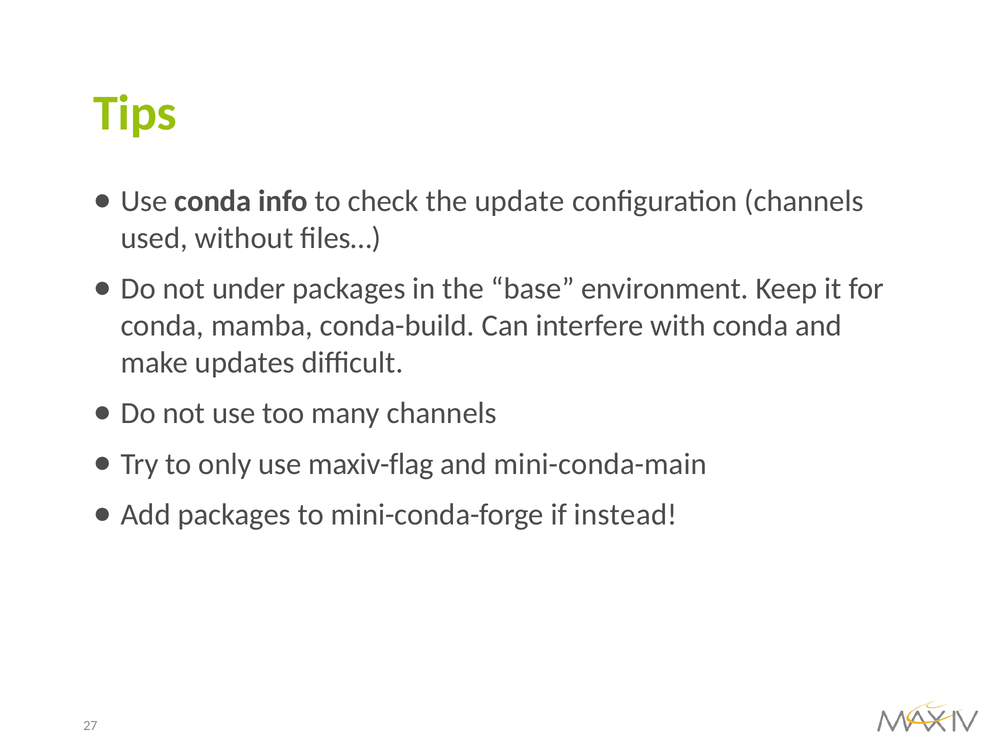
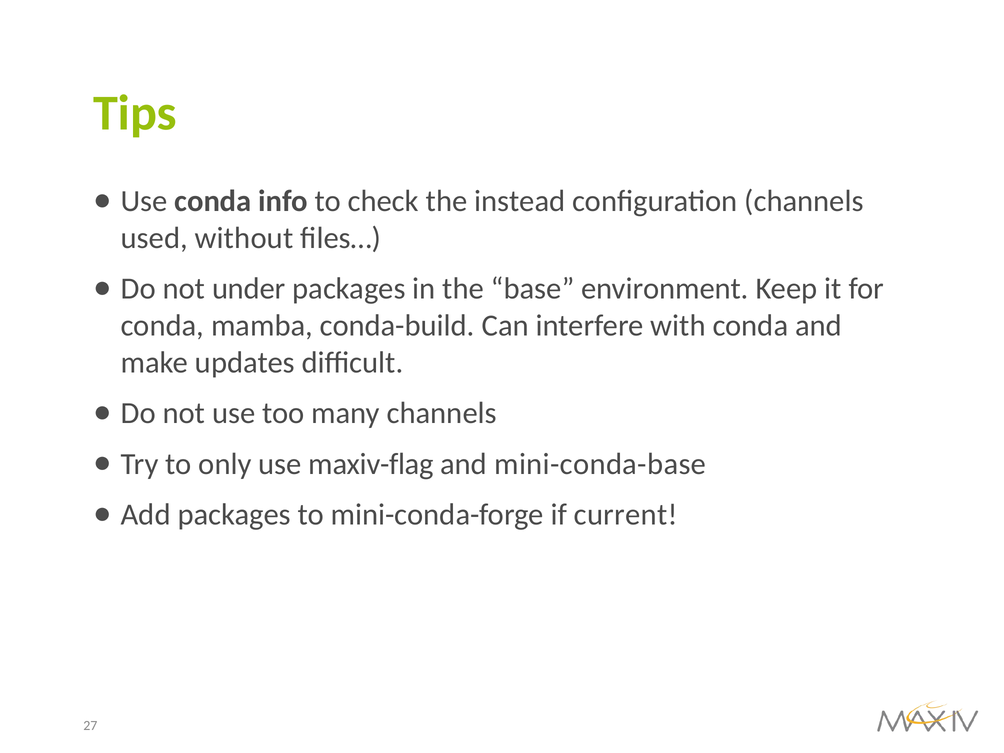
update: update -> instead
mini-conda-main: mini-conda-main -> mini-conda-base
instead: instead -> current
